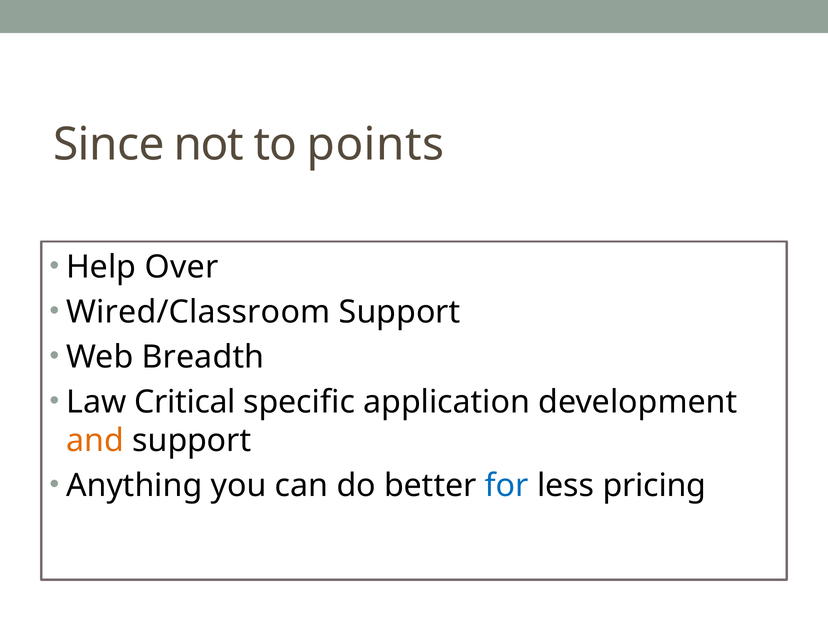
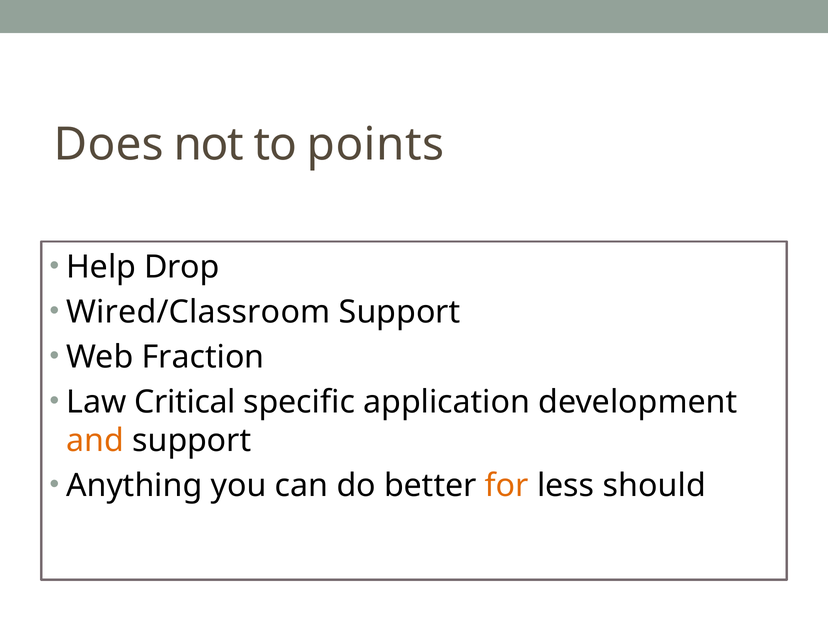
Since: Since -> Does
Over: Over -> Drop
Breadth: Breadth -> Fraction
for colour: blue -> orange
pricing: pricing -> should
